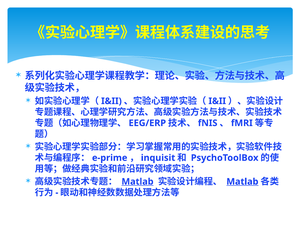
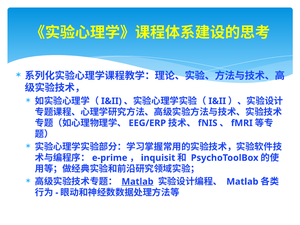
Matlab at (242, 182) underline: present -> none
